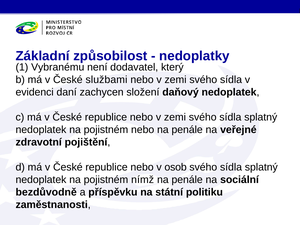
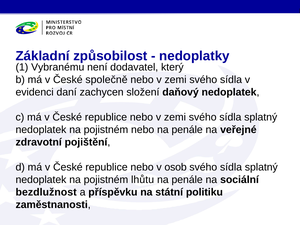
službami: službami -> společně
nímž: nímž -> lhůtu
bezdůvodně: bezdůvodně -> bezdlužnost
